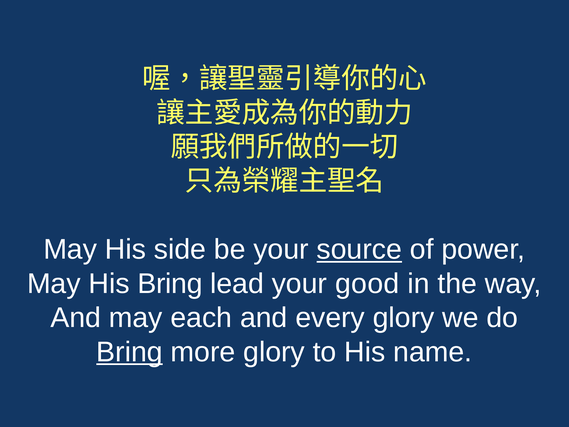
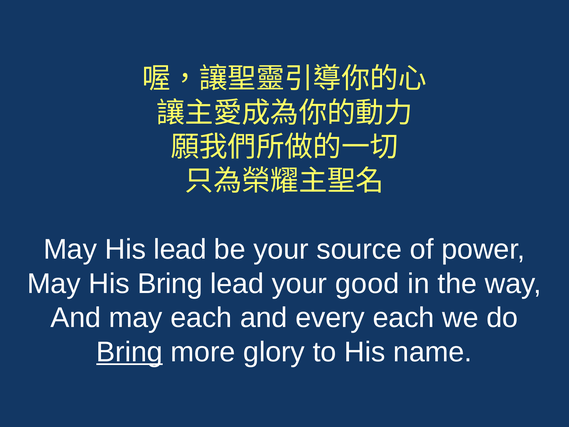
His side: side -> lead
source underline: present -> none
every glory: glory -> each
